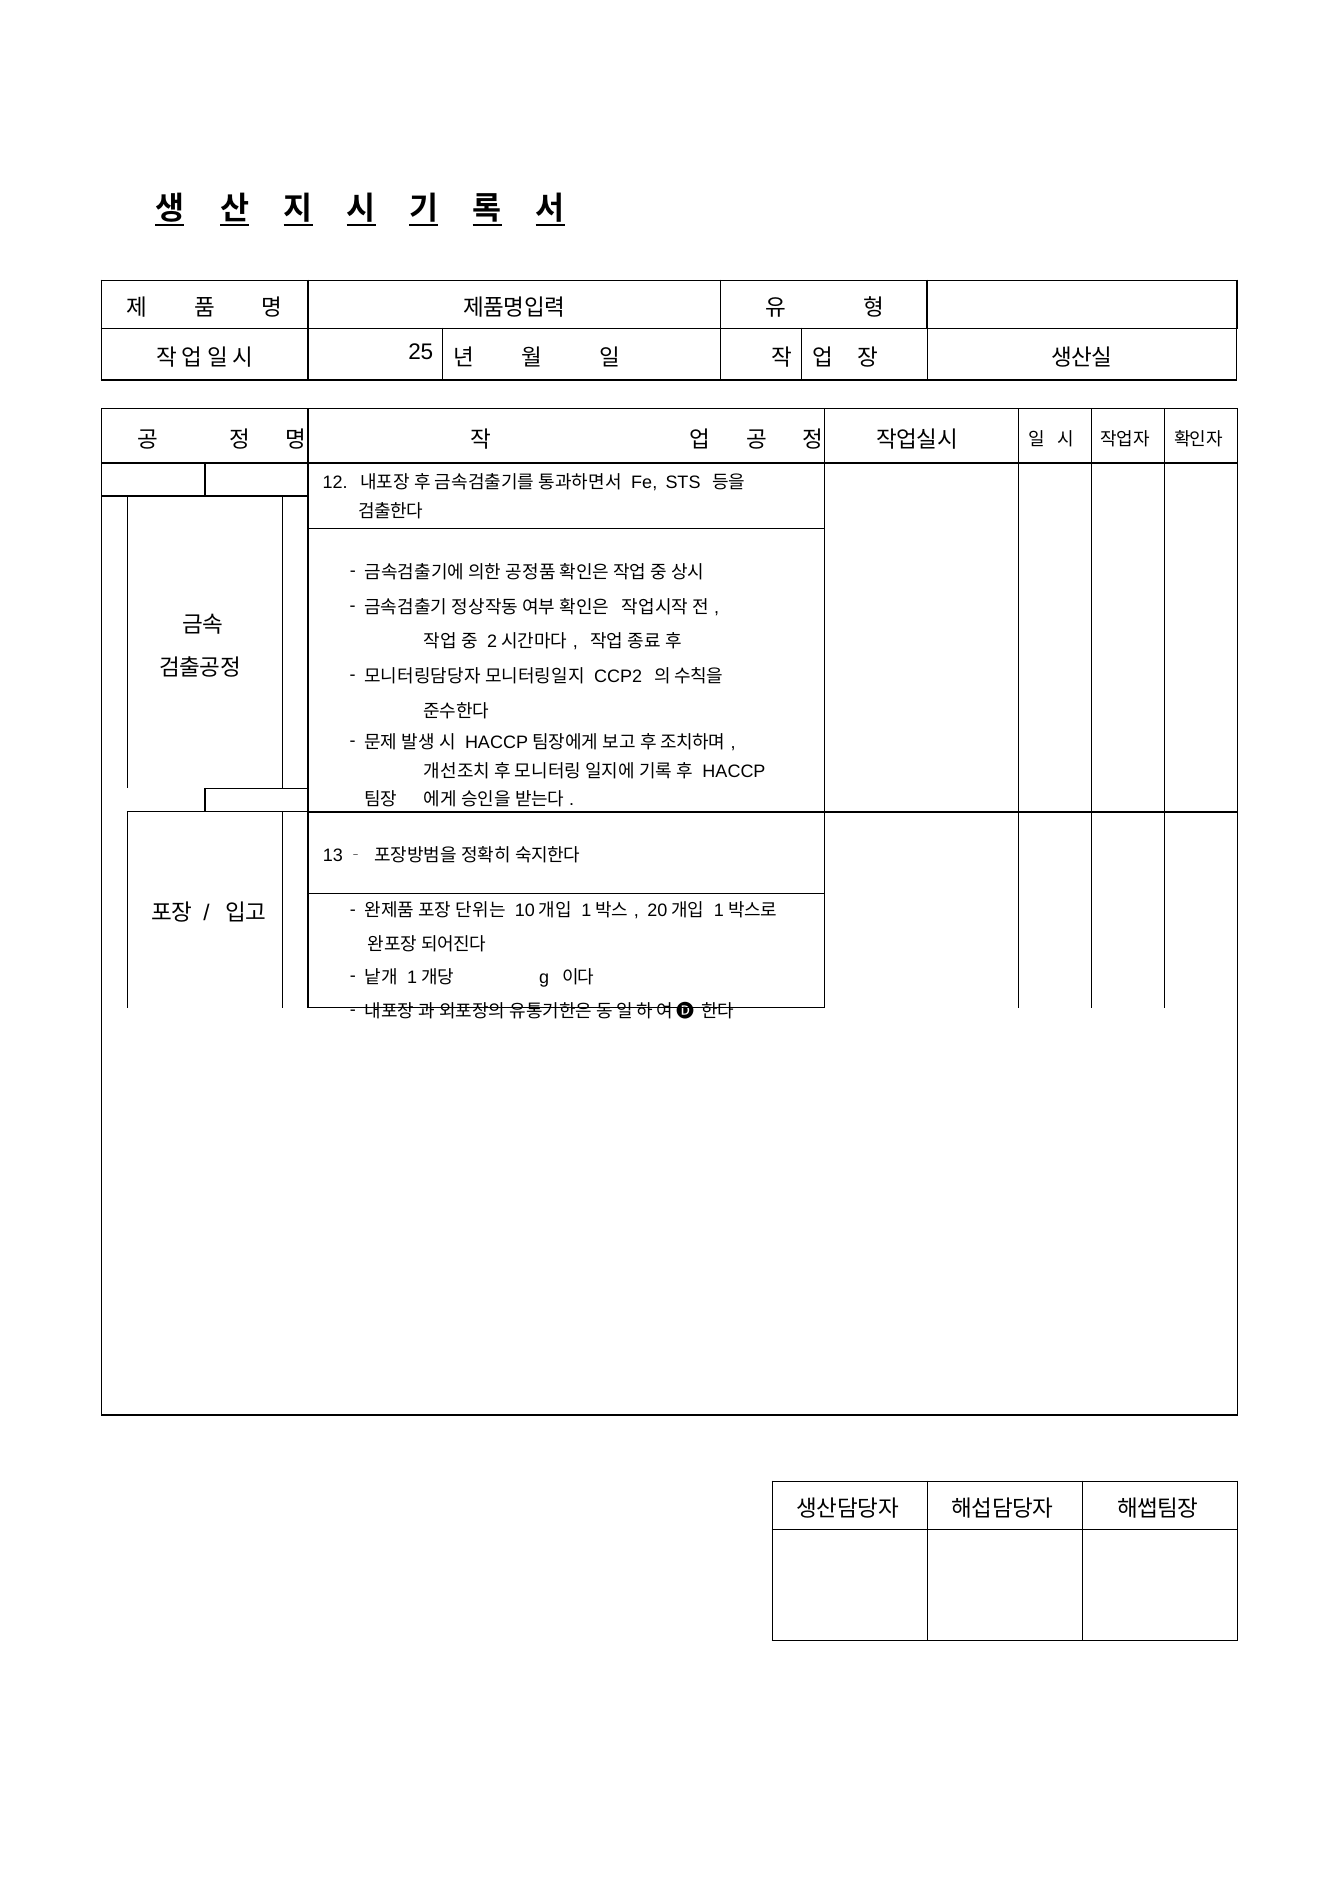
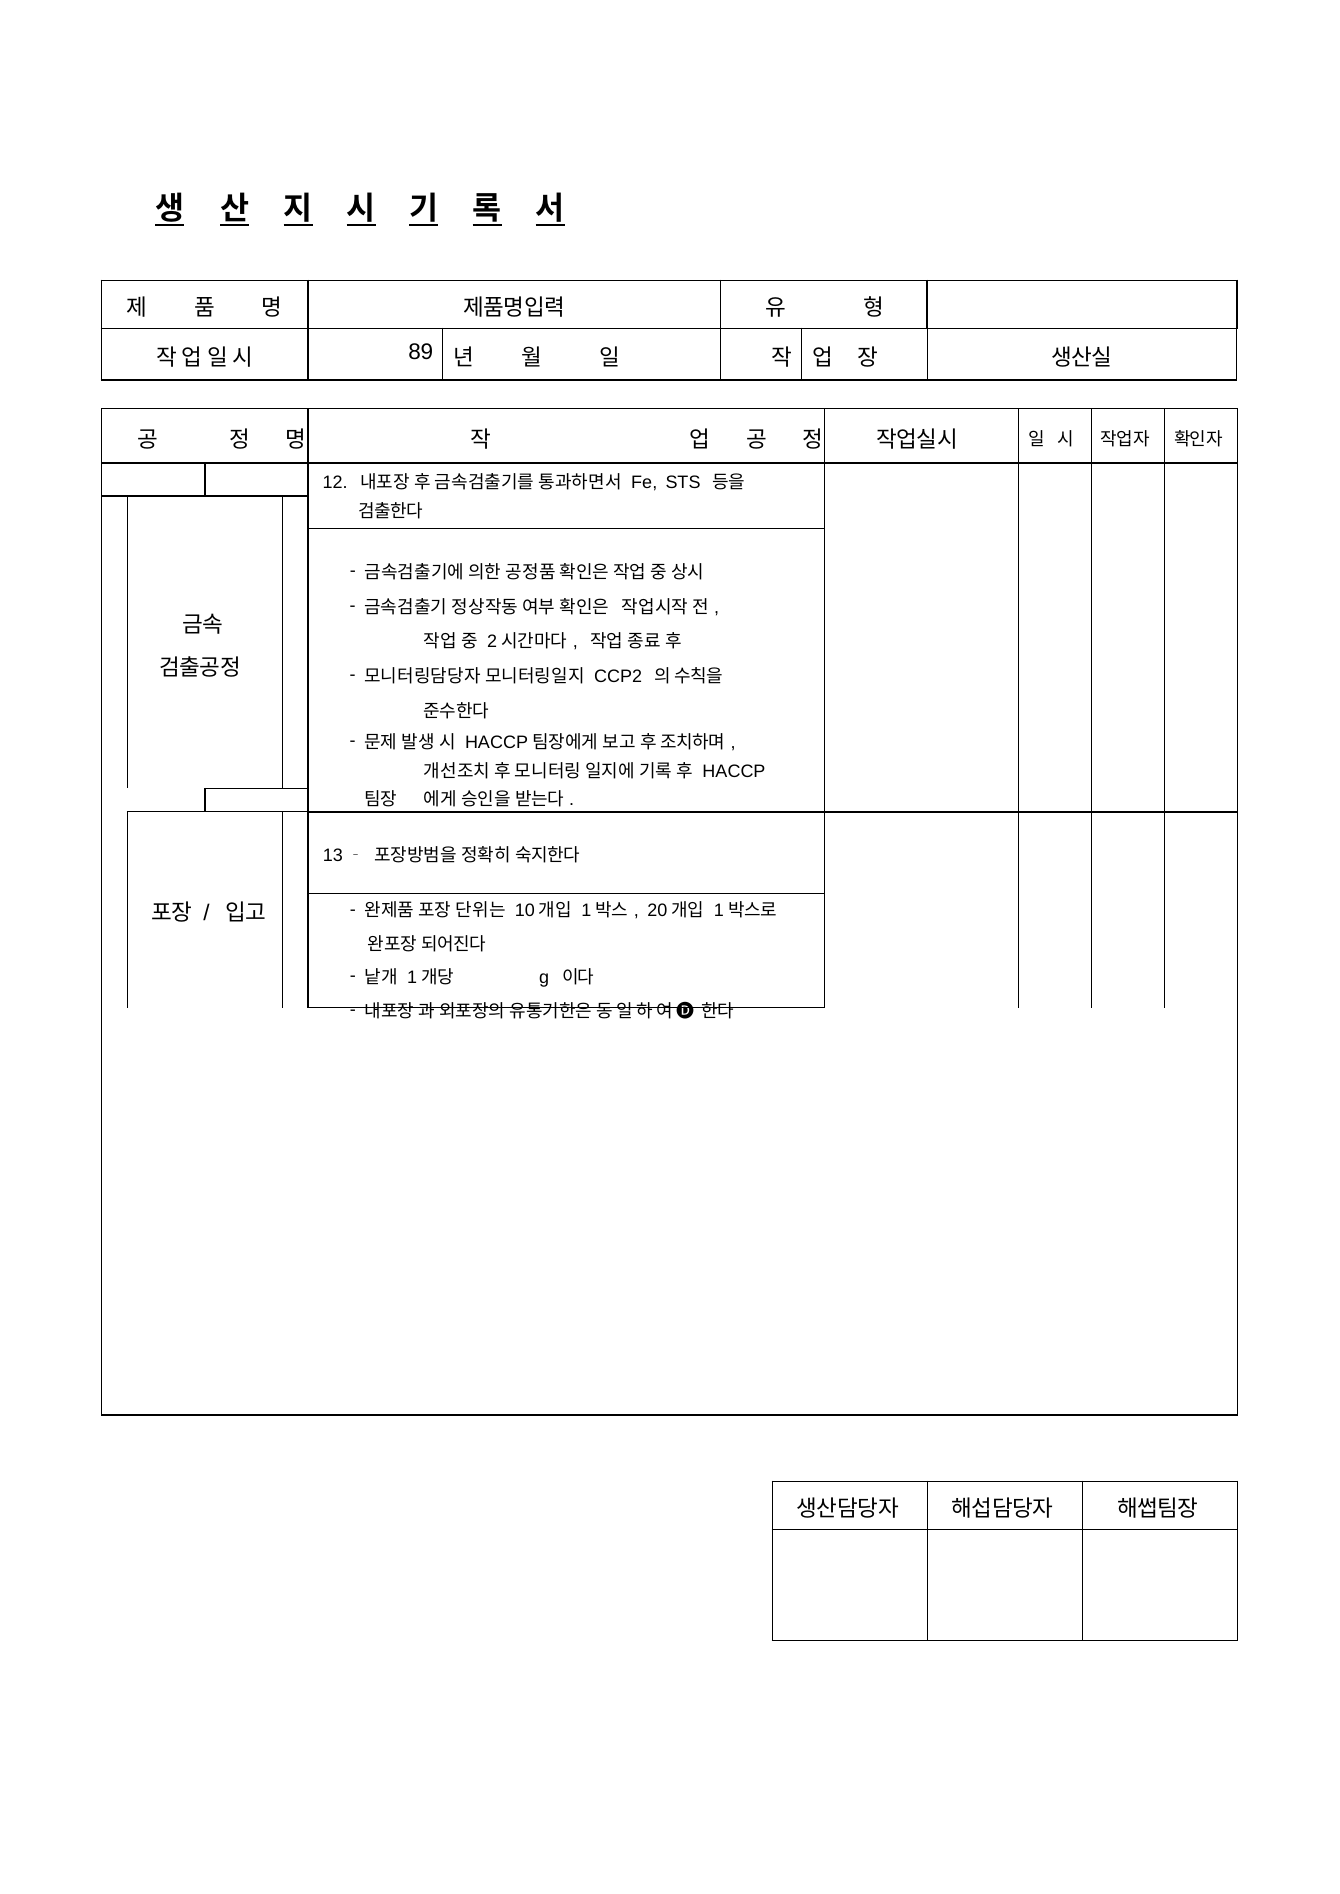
25: 25 -> 89
